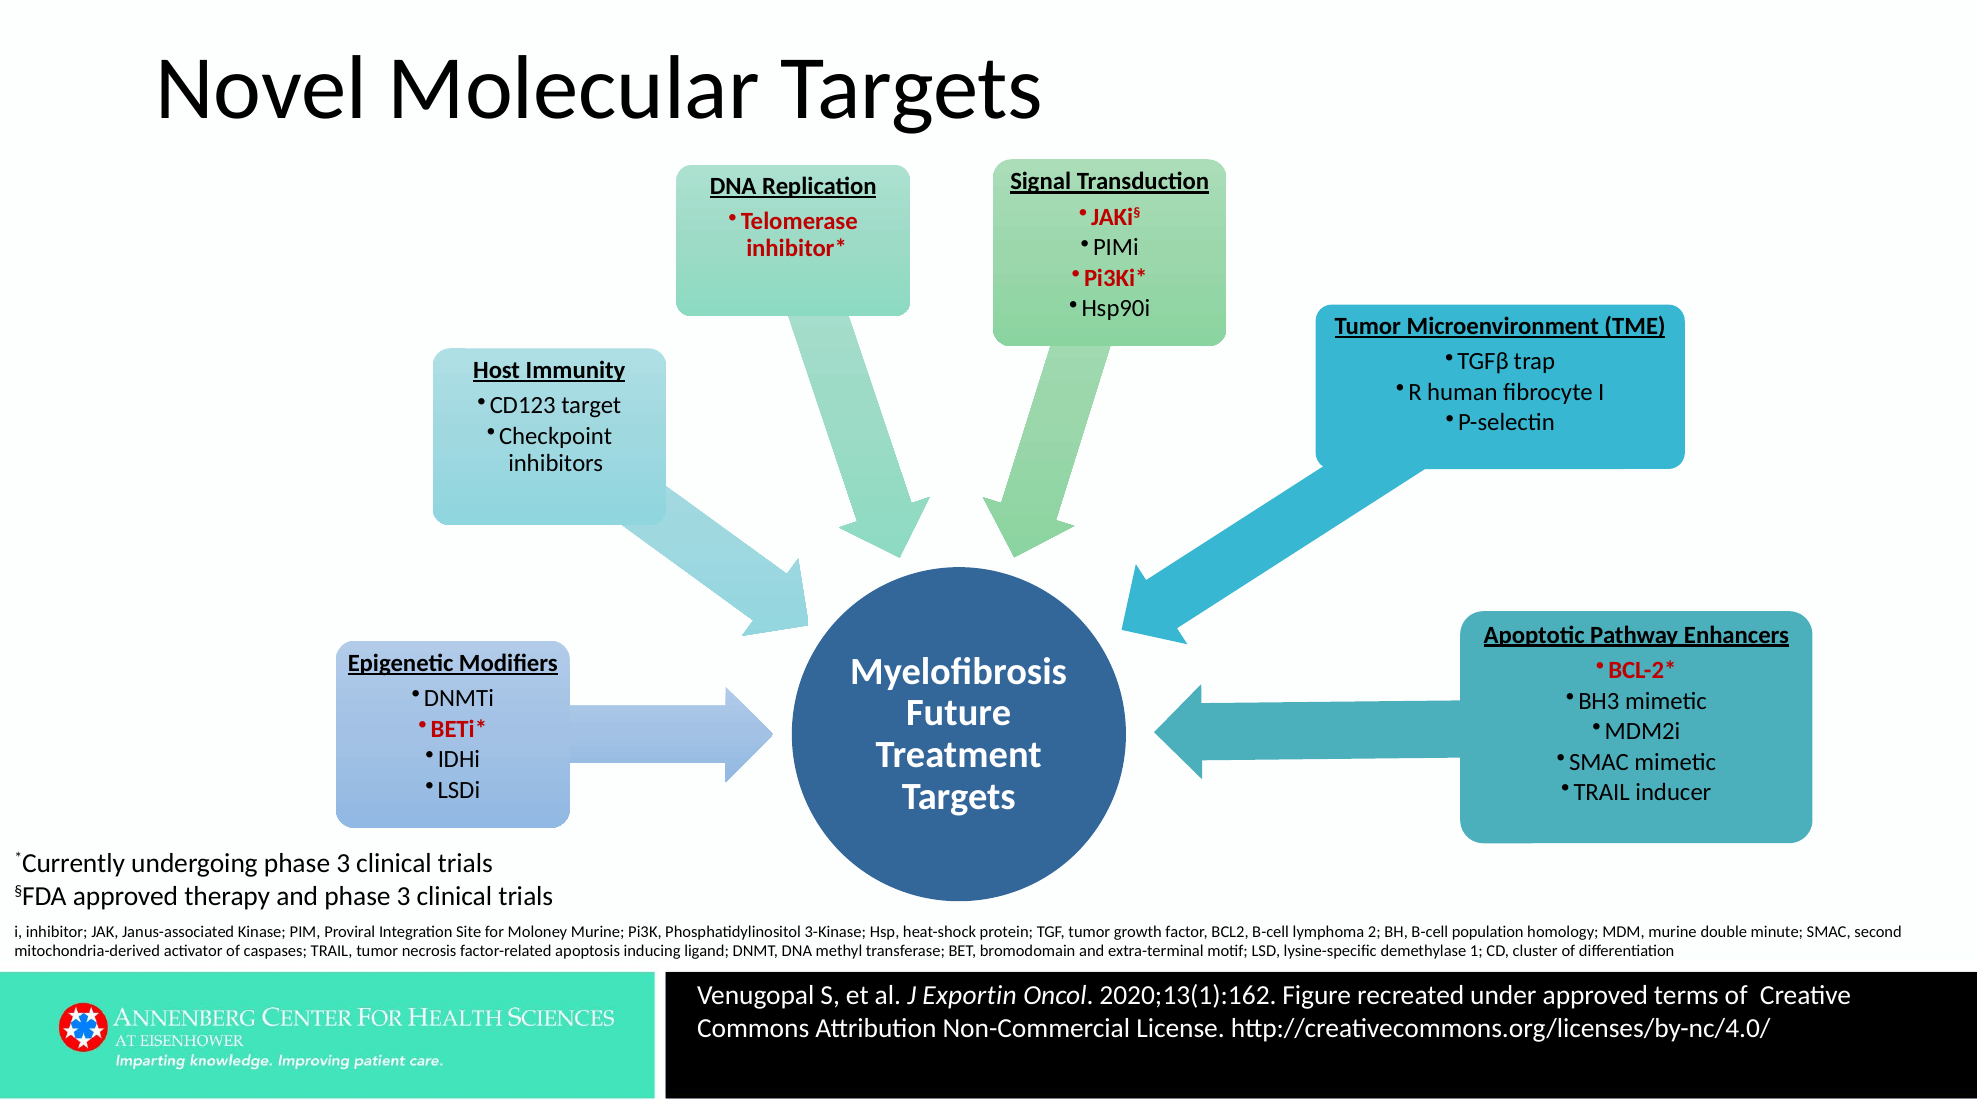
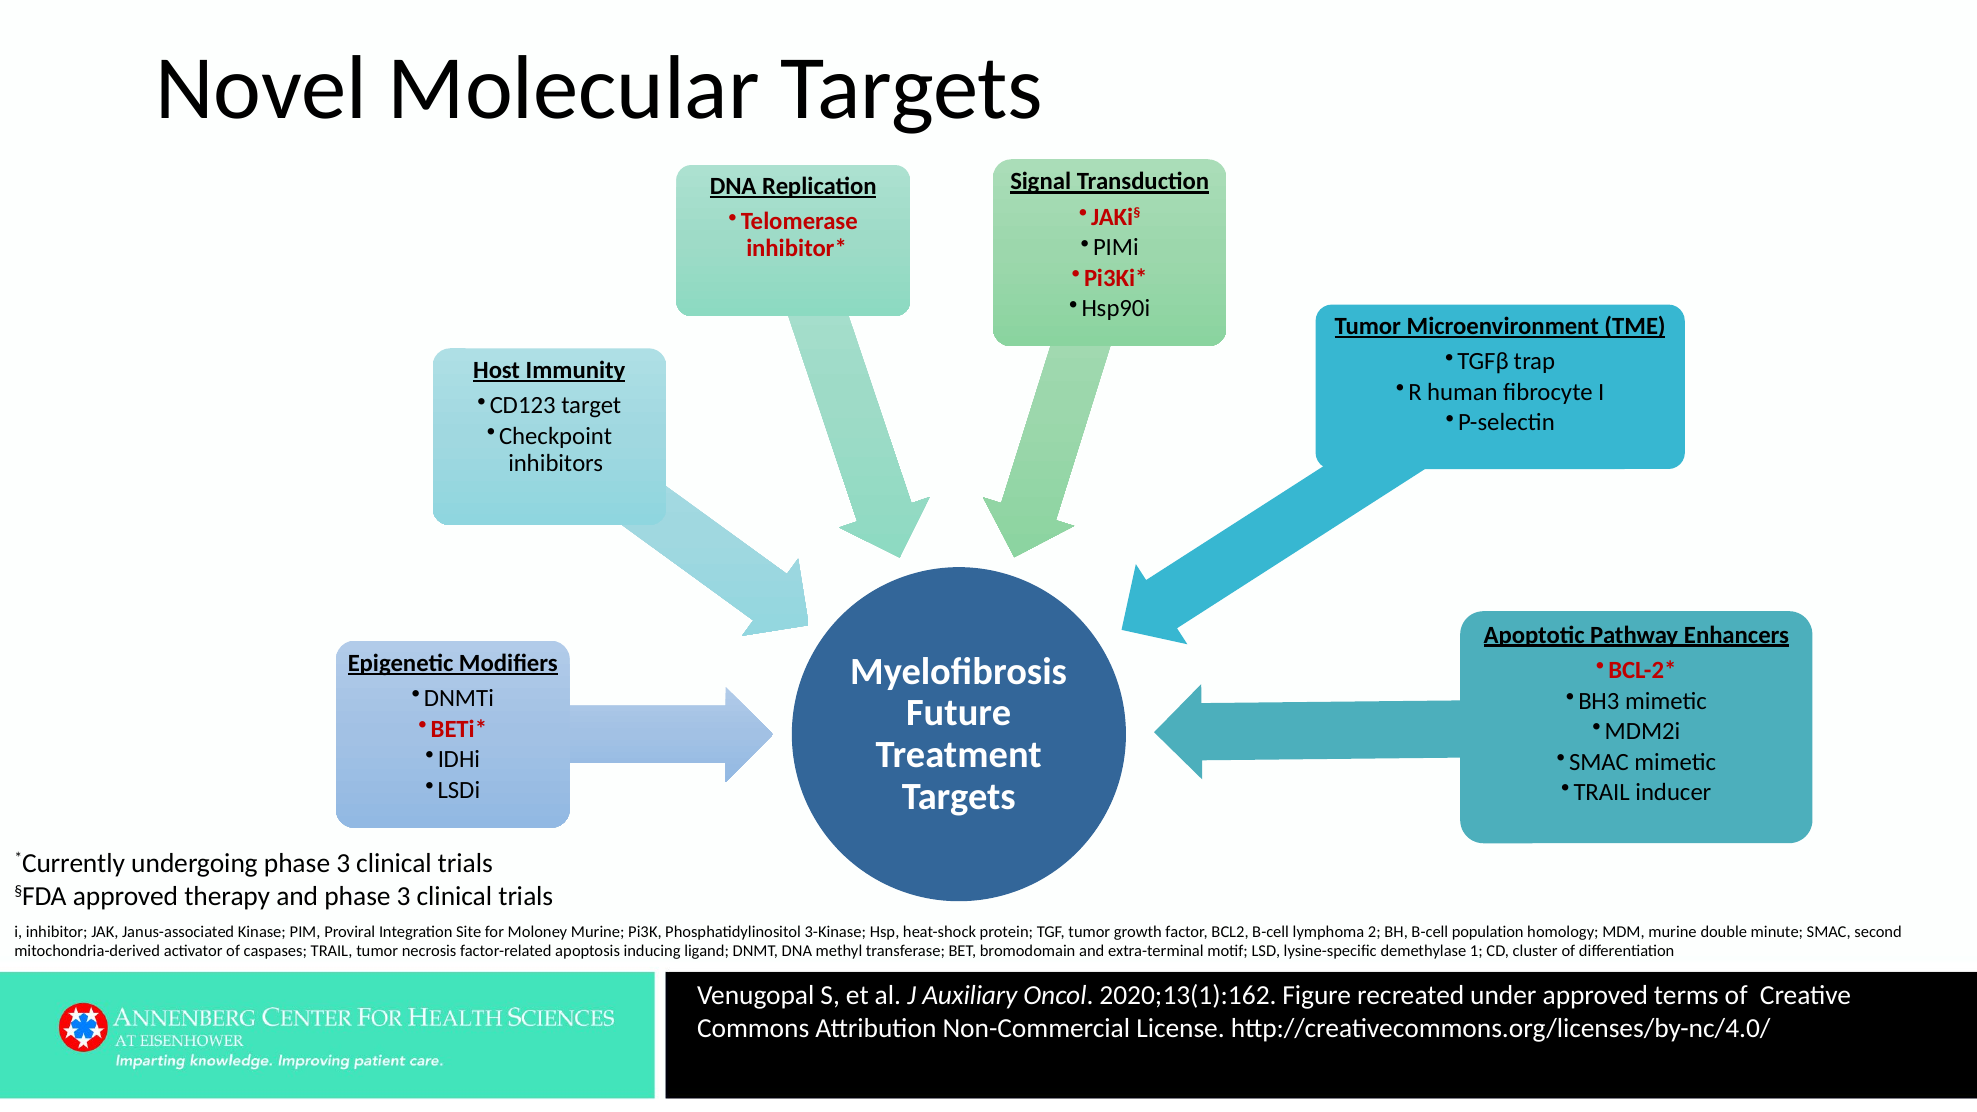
Exportin: Exportin -> Auxiliary
